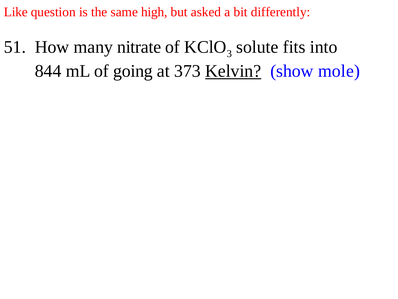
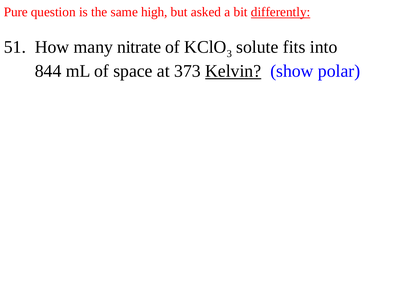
Like: Like -> Pure
differently underline: none -> present
going: going -> space
mole: mole -> polar
